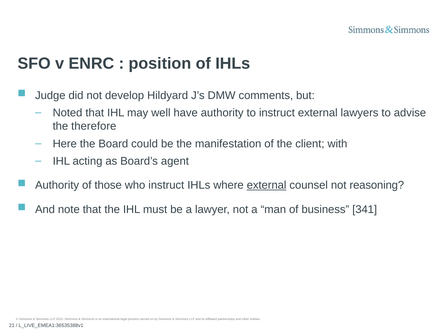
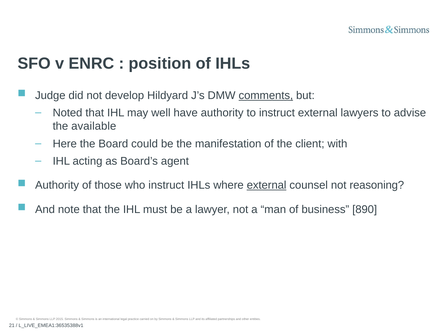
comments underline: none -> present
therefore: therefore -> available
341: 341 -> 890
